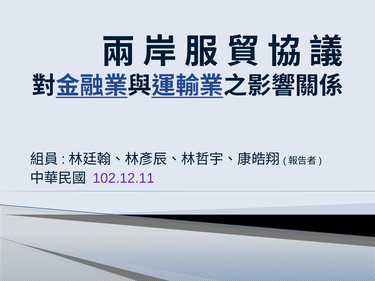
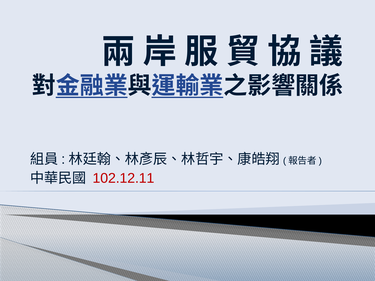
102.12.11 colour: purple -> red
